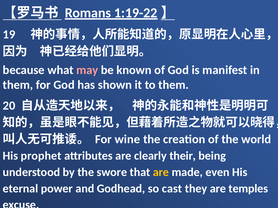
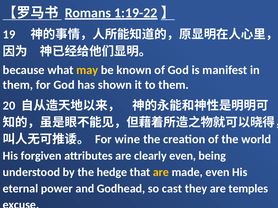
may colour: pink -> yellow
prophet: prophet -> forgiven
clearly their: their -> even
swore: swore -> hedge
